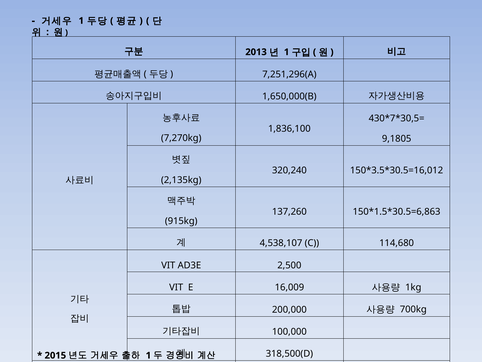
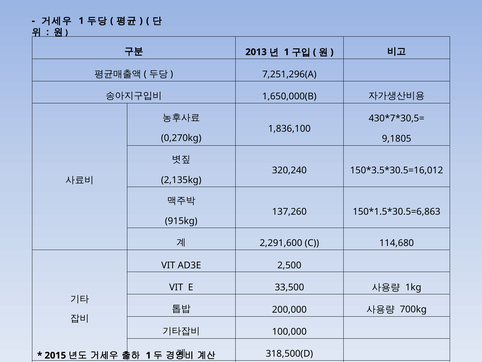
7,270kg: 7,270kg -> 0,270kg
4,538,107: 4,538,107 -> 2,291,600
16,009: 16,009 -> 33,500
